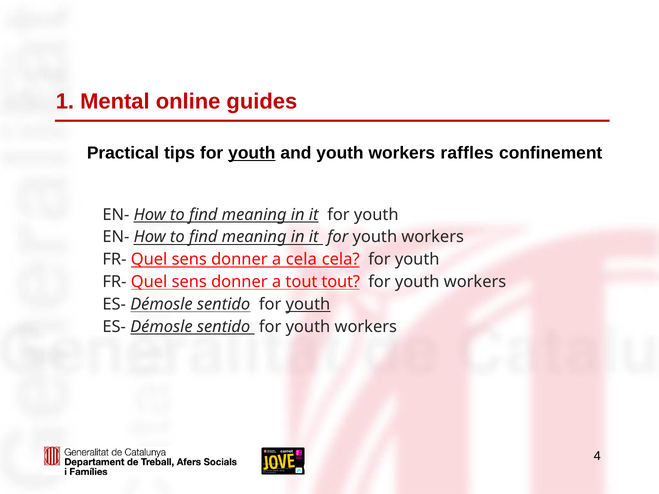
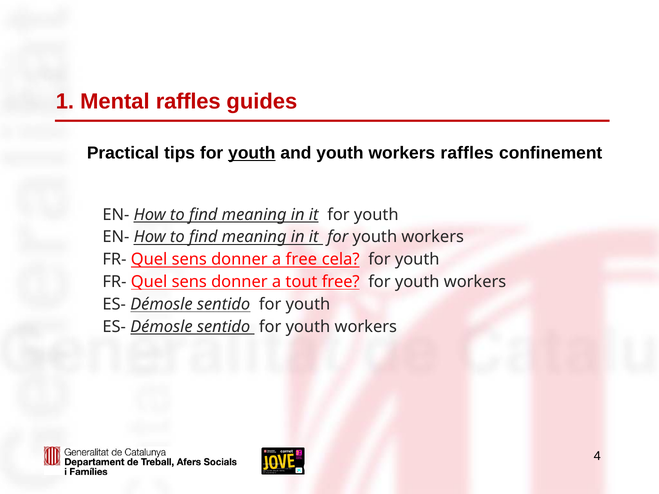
Mental online: online -> raffles
a cela: cela -> free
tout tout: tout -> free
youth at (308, 304) underline: present -> none
